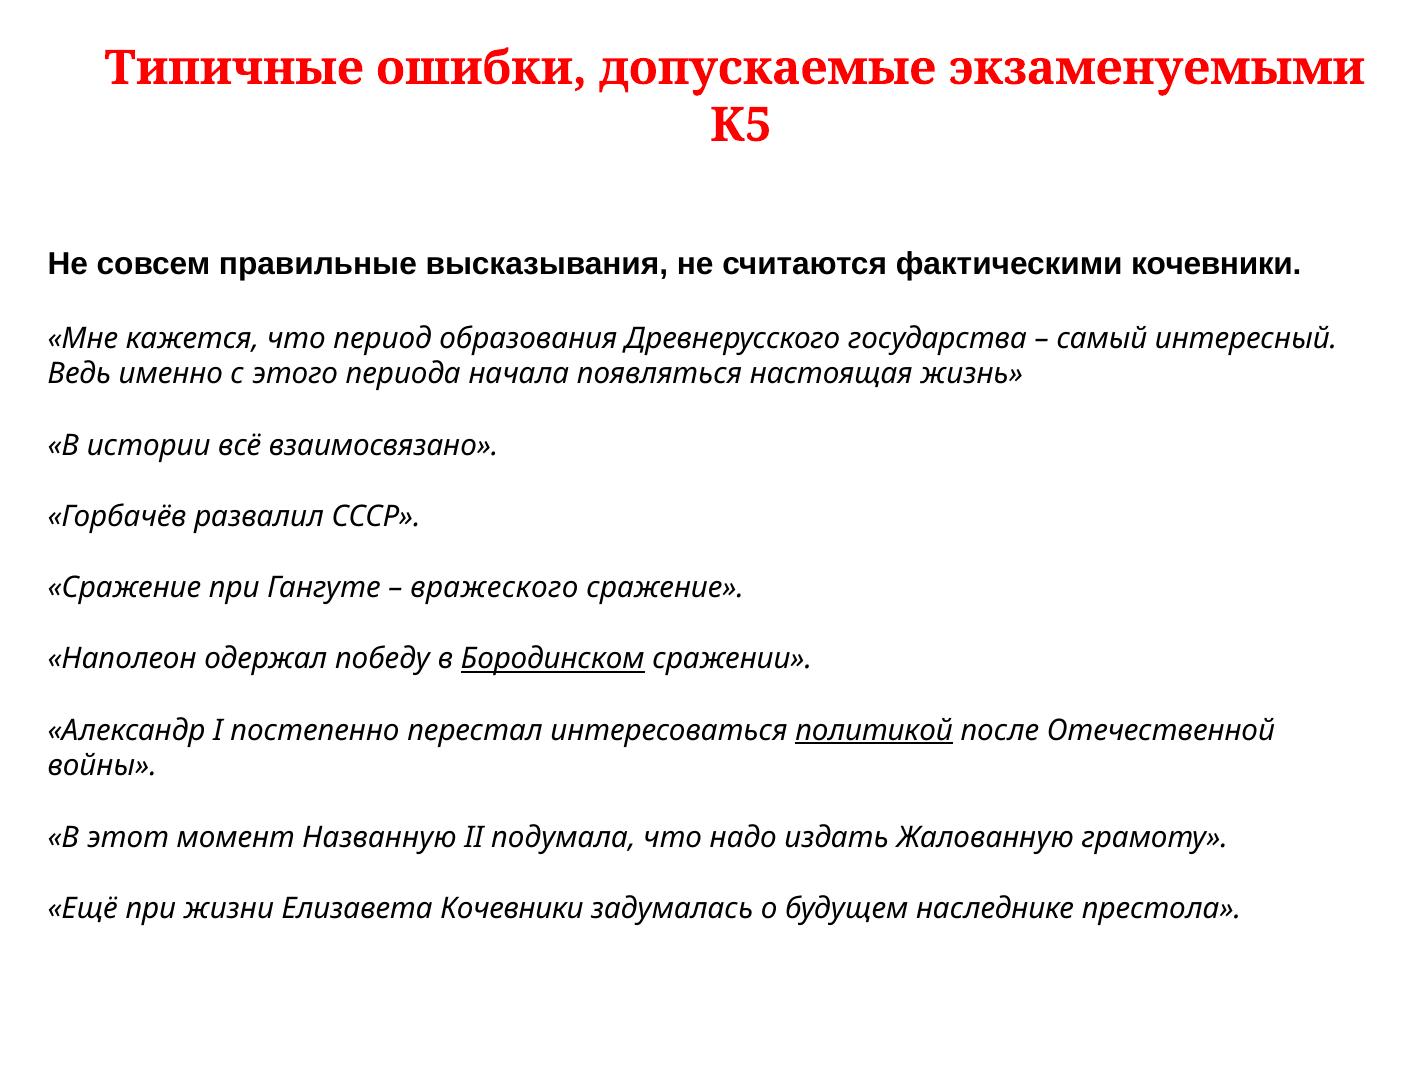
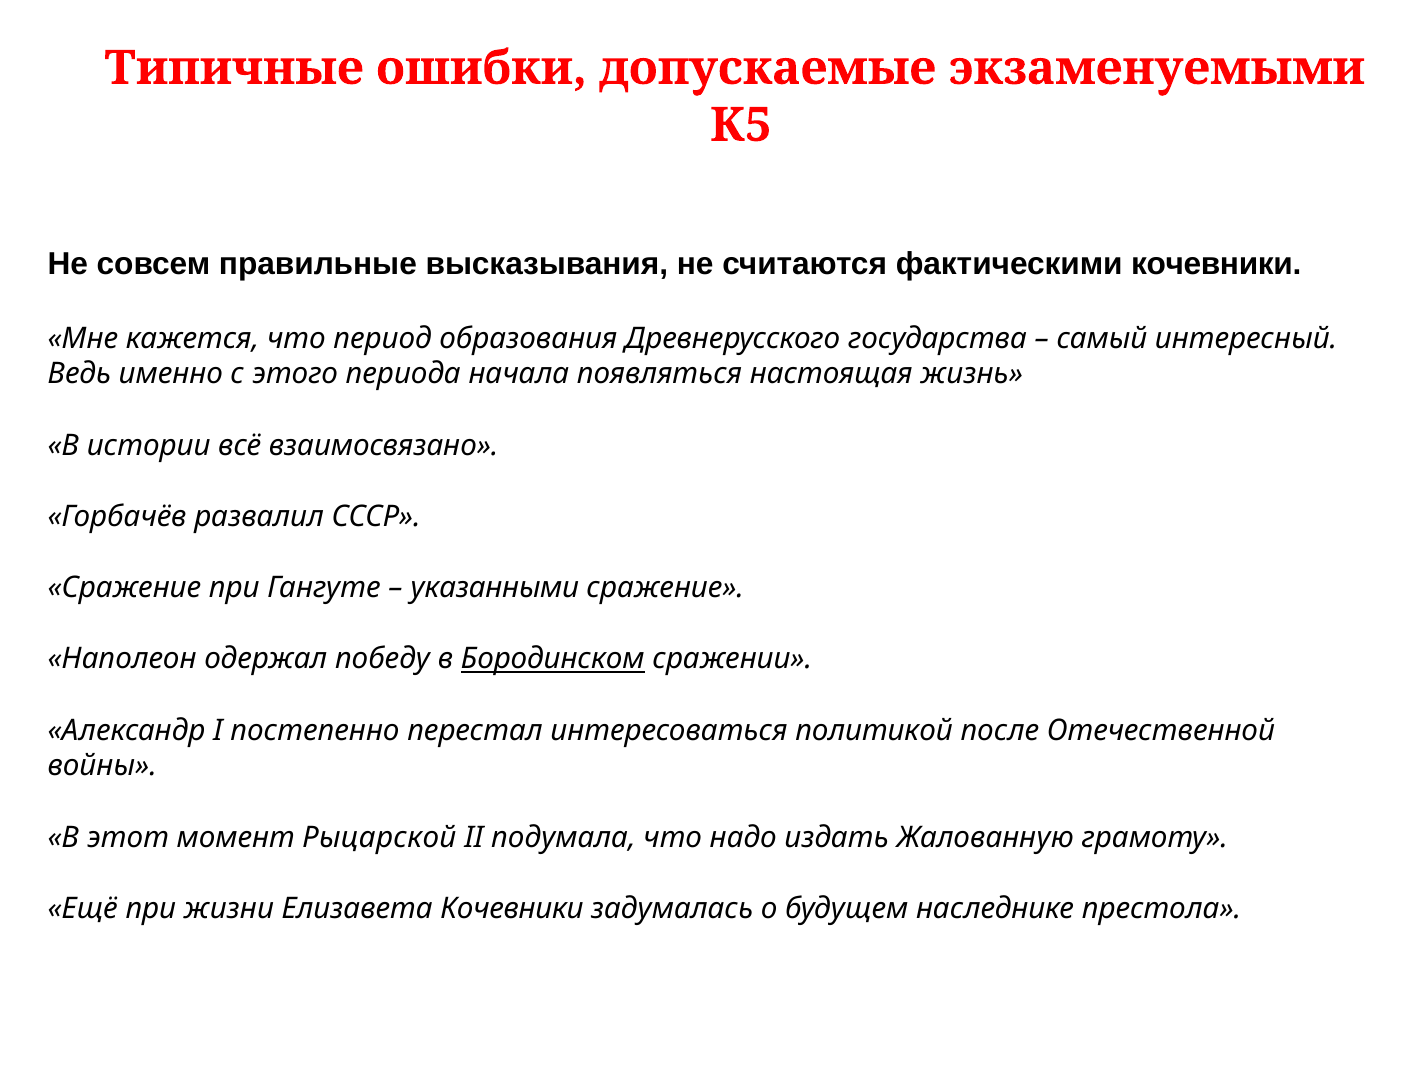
вражеского: вражеского -> указанными
политикой underline: present -> none
Названную: Названную -> Рыцарской
